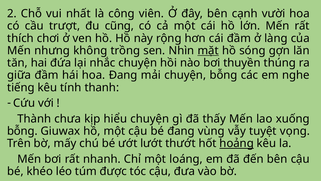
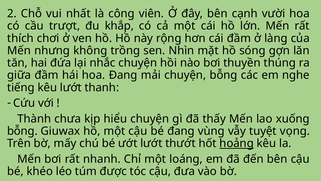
cũng: cũng -> khắp
mặt underline: present -> none
kêu tính: tính -> lướt
